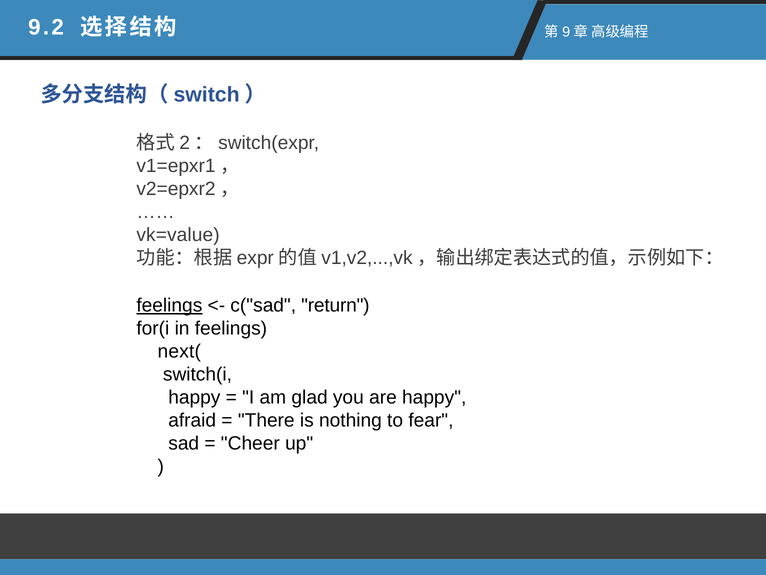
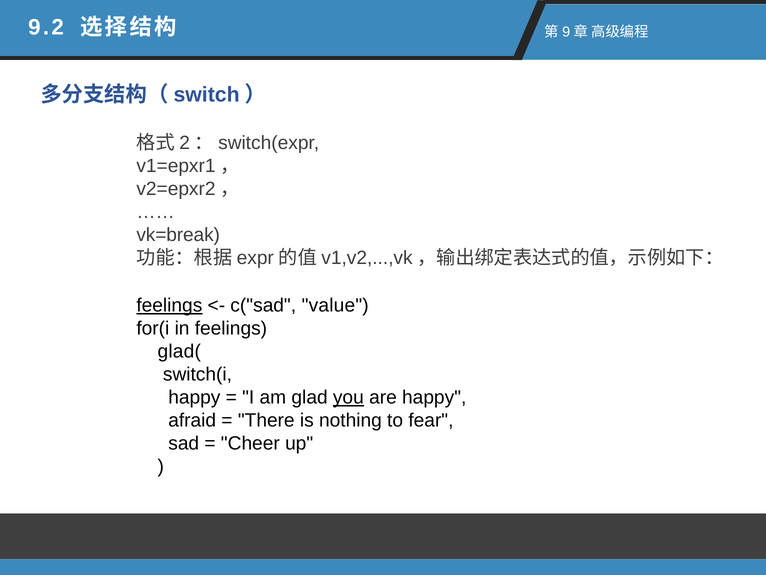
vk=value: vk=value -> vk=break
return: return -> value
next(: next( -> glad(
you underline: none -> present
